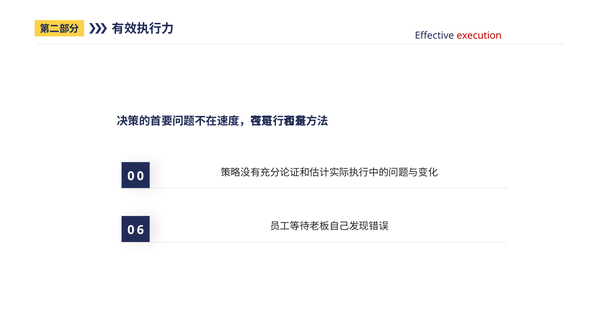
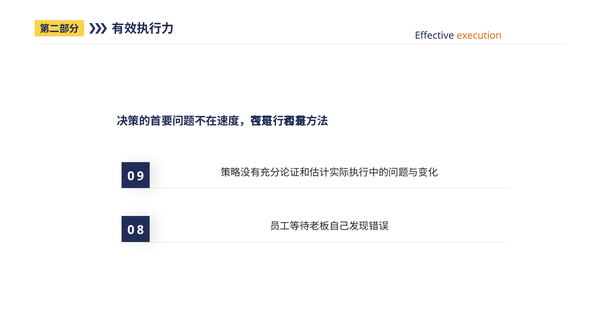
execution colour: red -> orange
0 0: 0 -> 9
6: 6 -> 8
